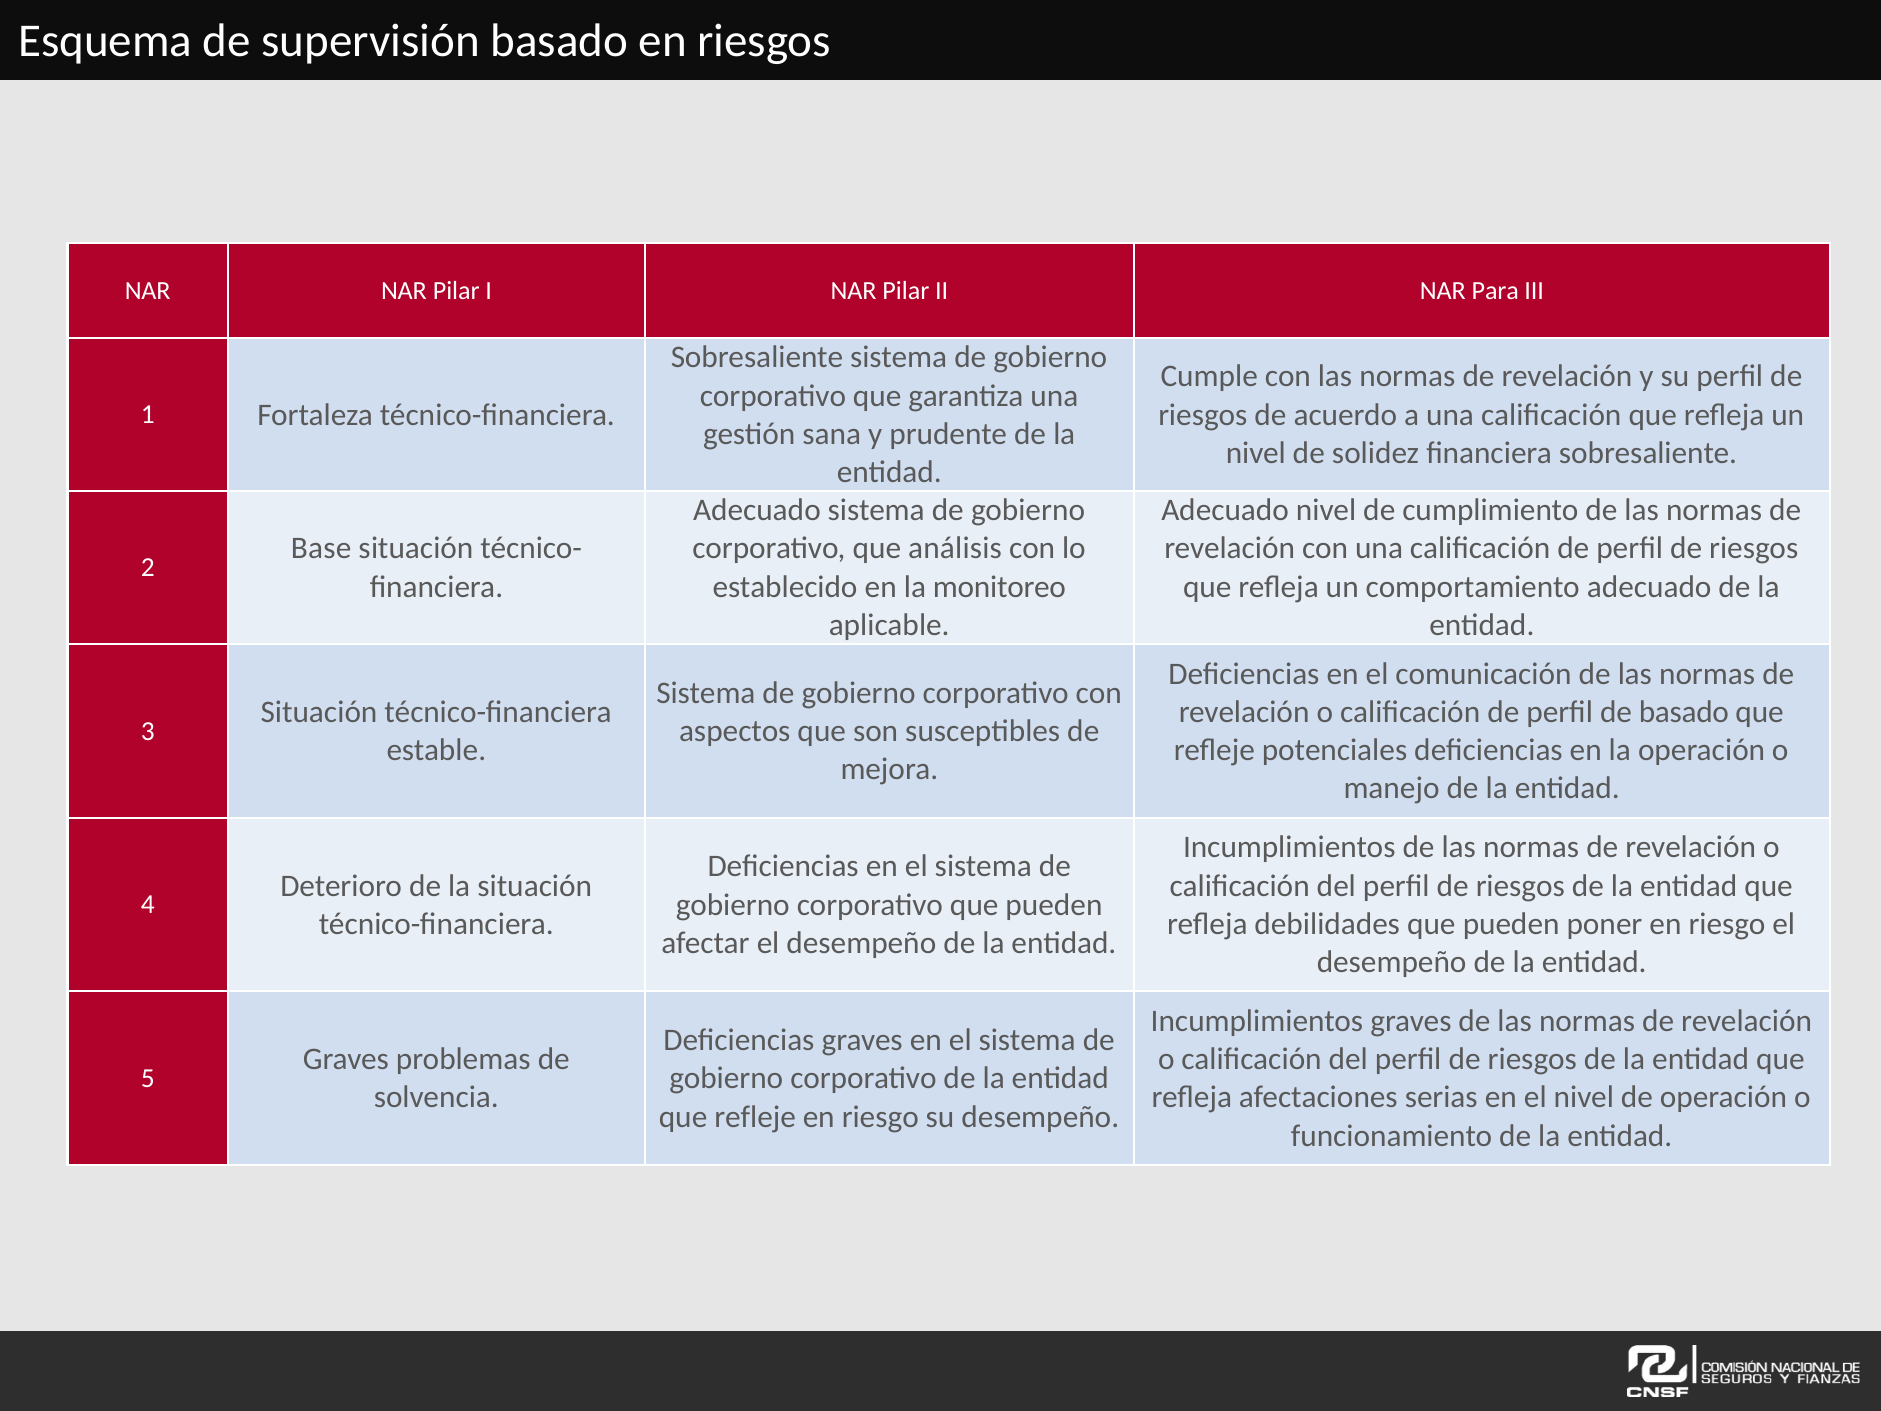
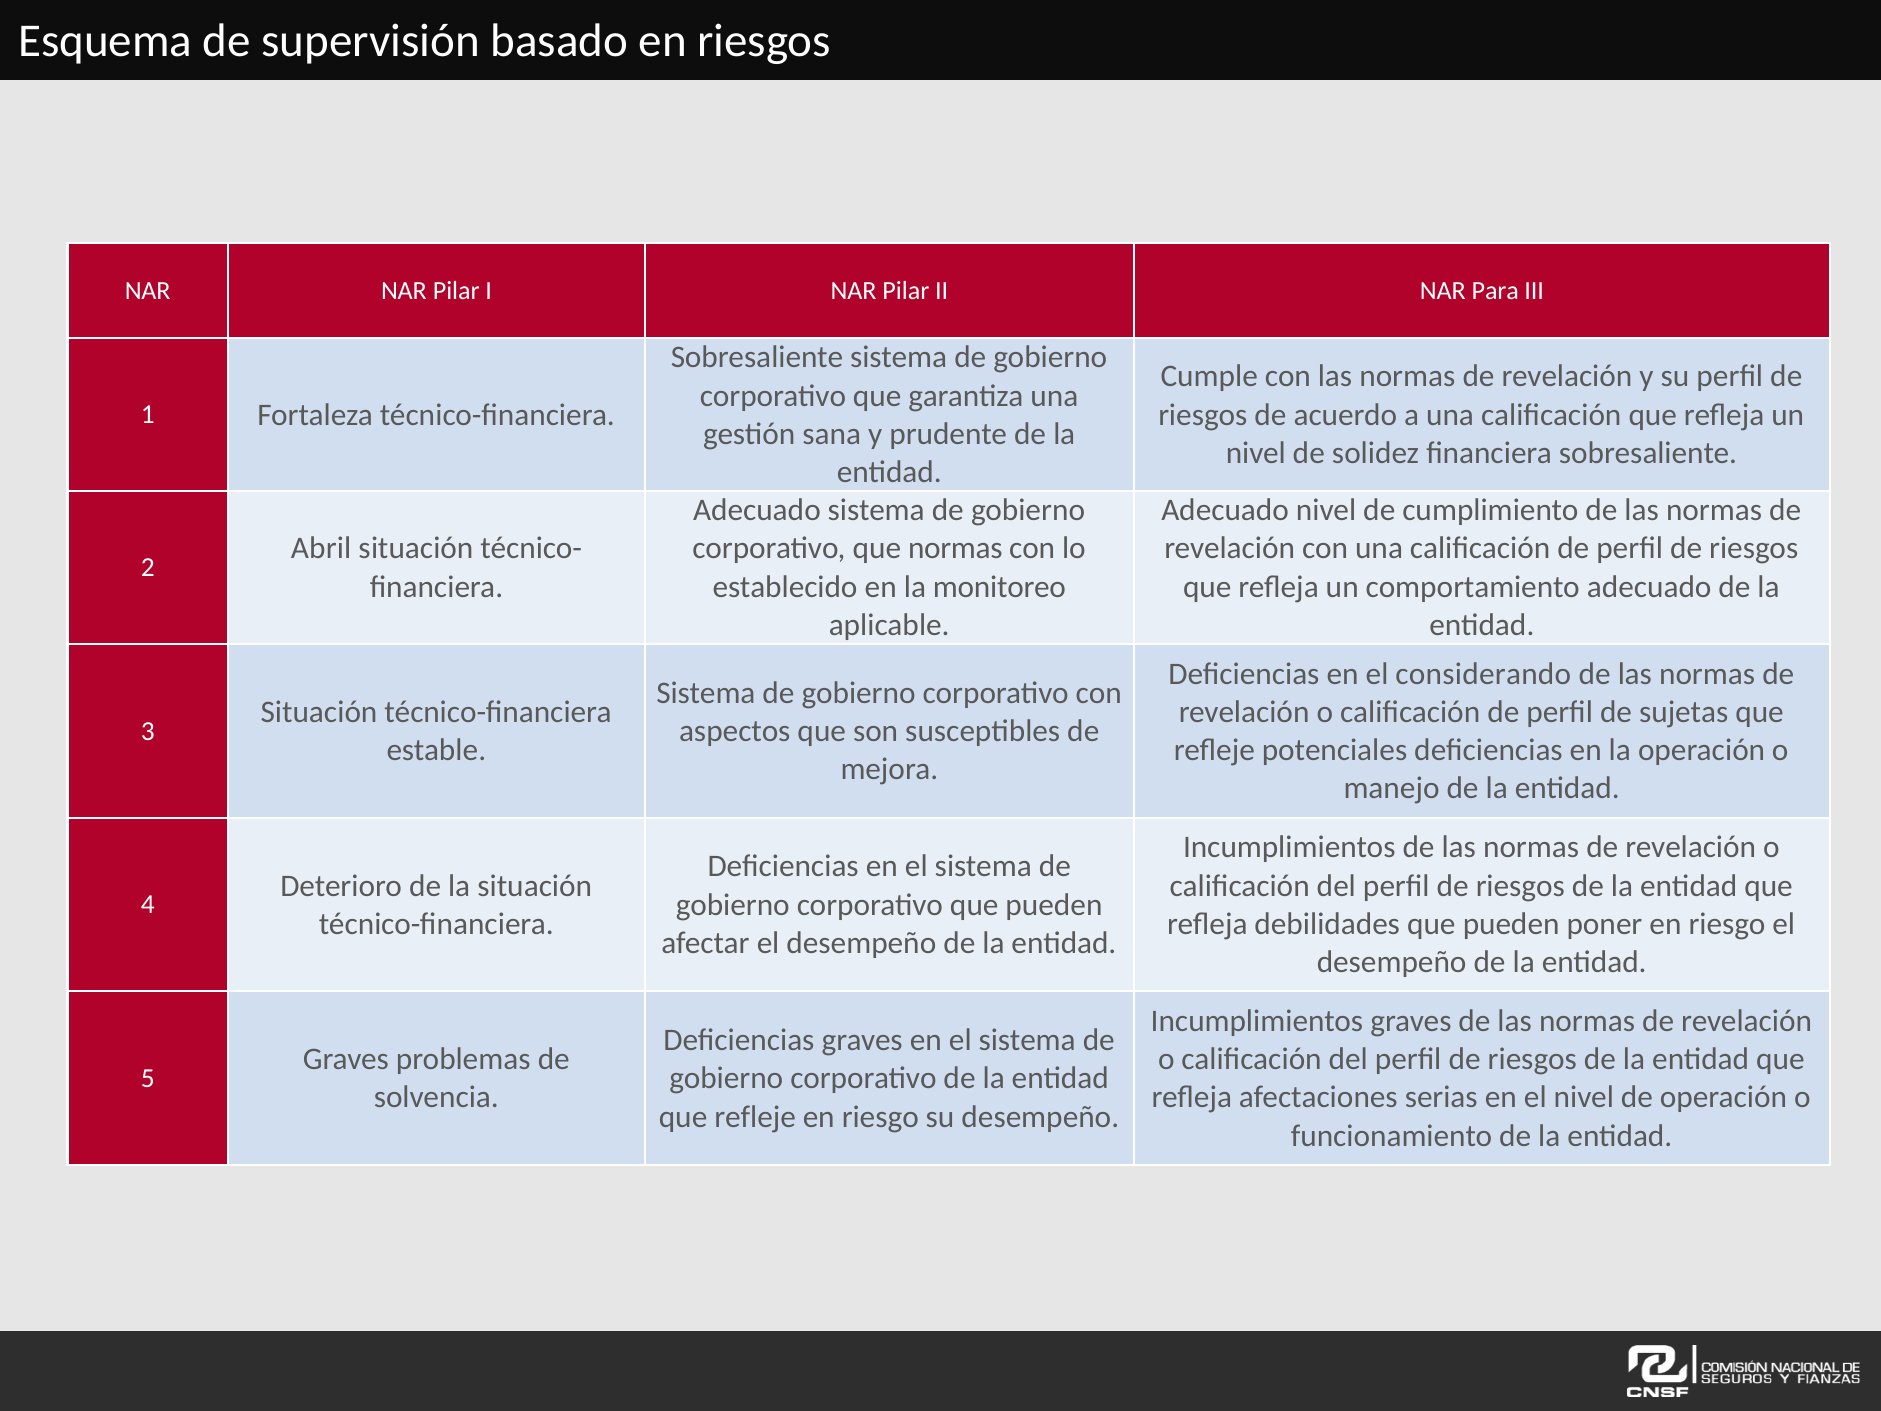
Base: Base -> Abril
que análisis: análisis -> normas
comunicación: comunicación -> considerando
de basado: basado -> sujetas
